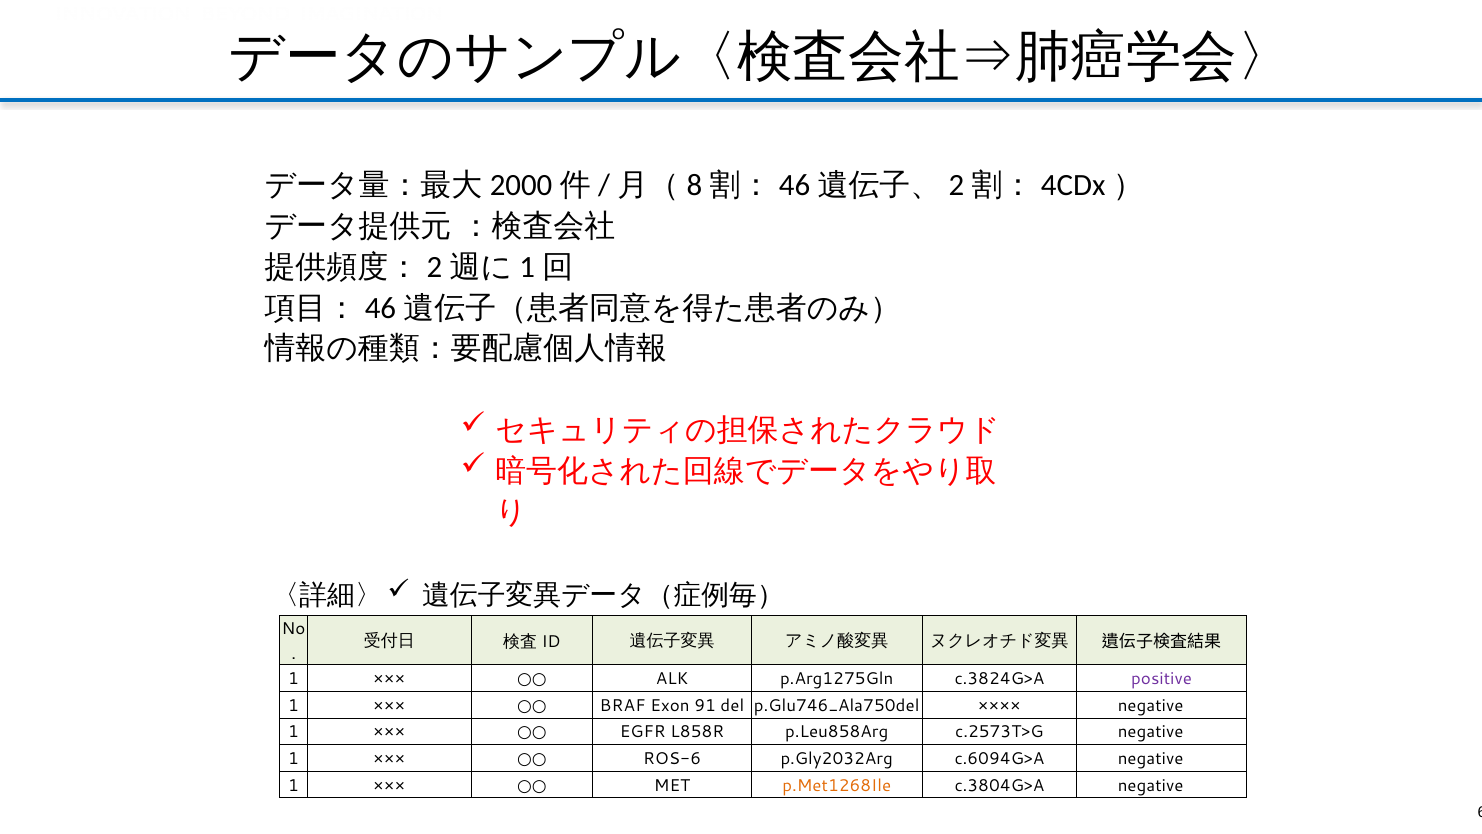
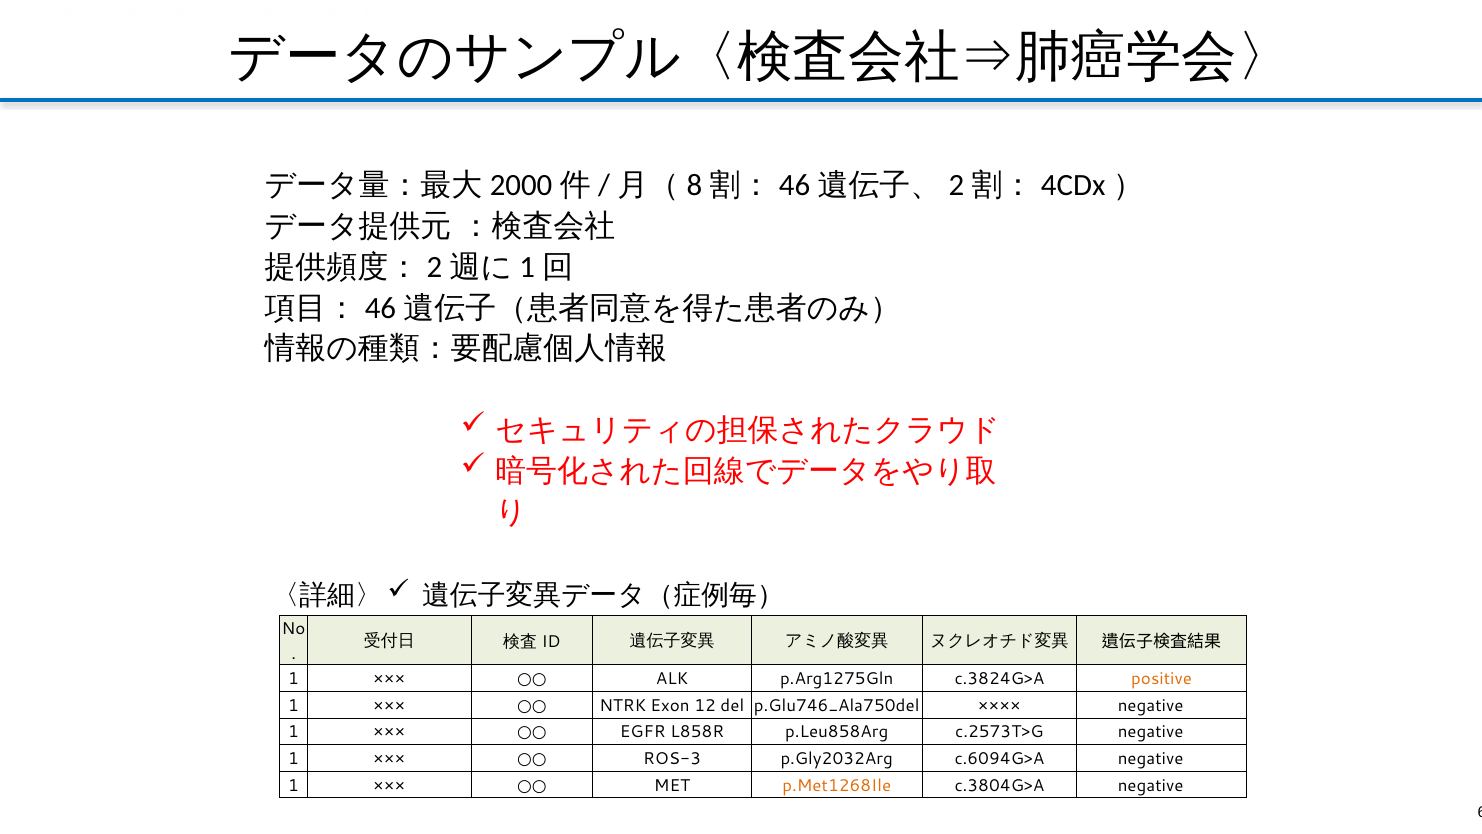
positive colour: purple -> orange
BRAF: BRAF -> NTRK
91: 91 -> 12
ROS-6: ROS-6 -> ROS-3
